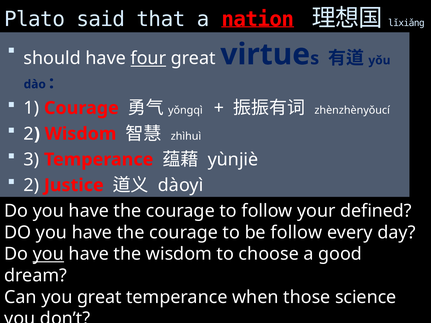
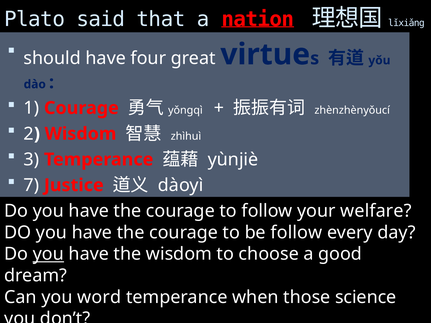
four underline: present -> none
2 at (31, 185): 2 -> 7
defined: defined -> welfare
you great: great -> word
